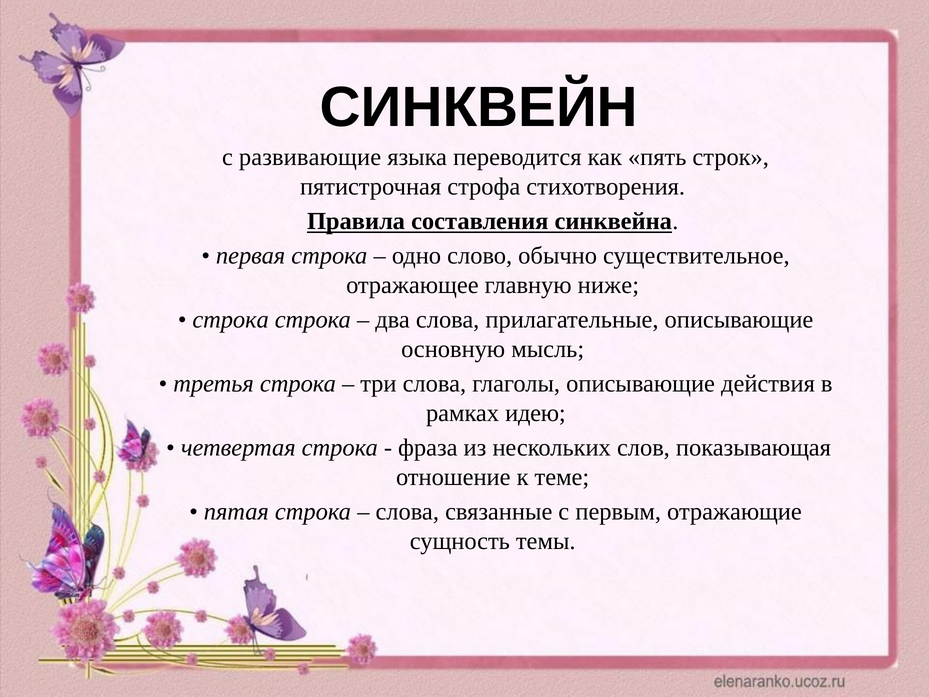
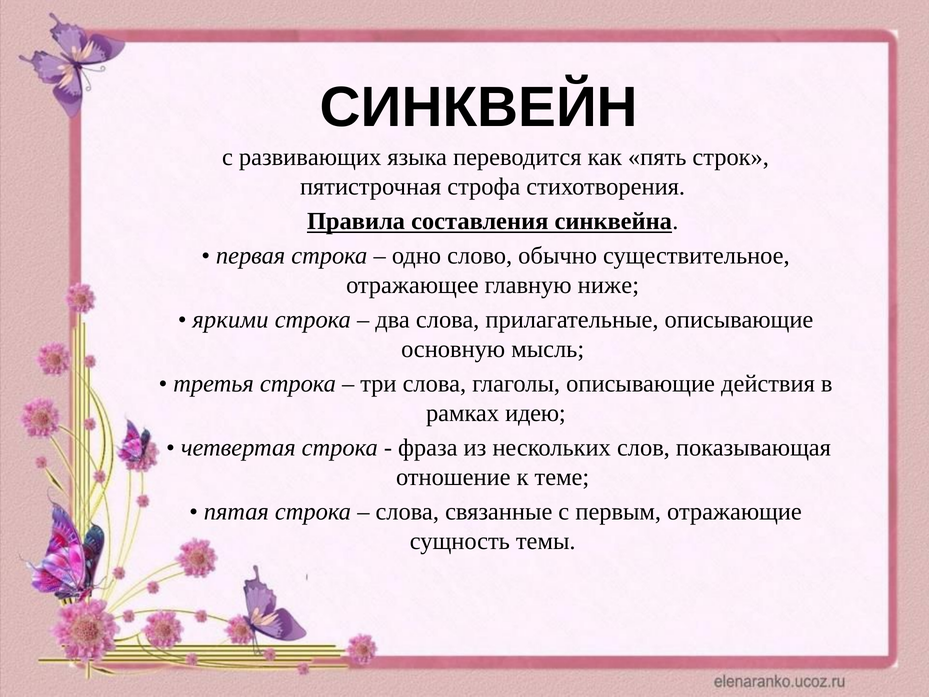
развивающие: развивающие -> развивающих
строка at (231, 320): строка -> яркими
